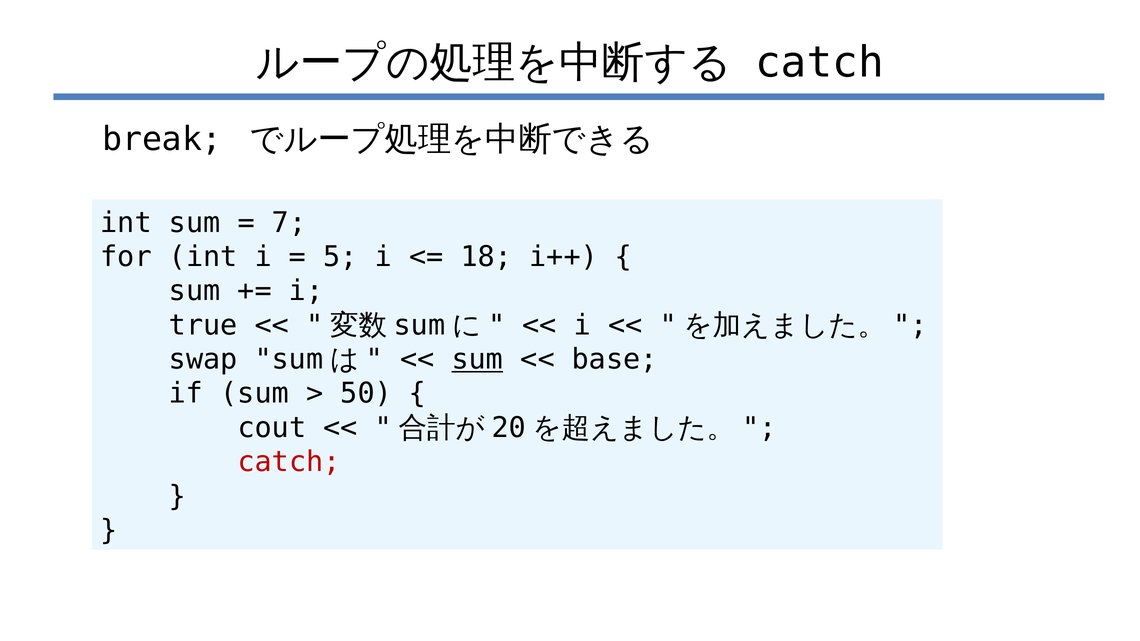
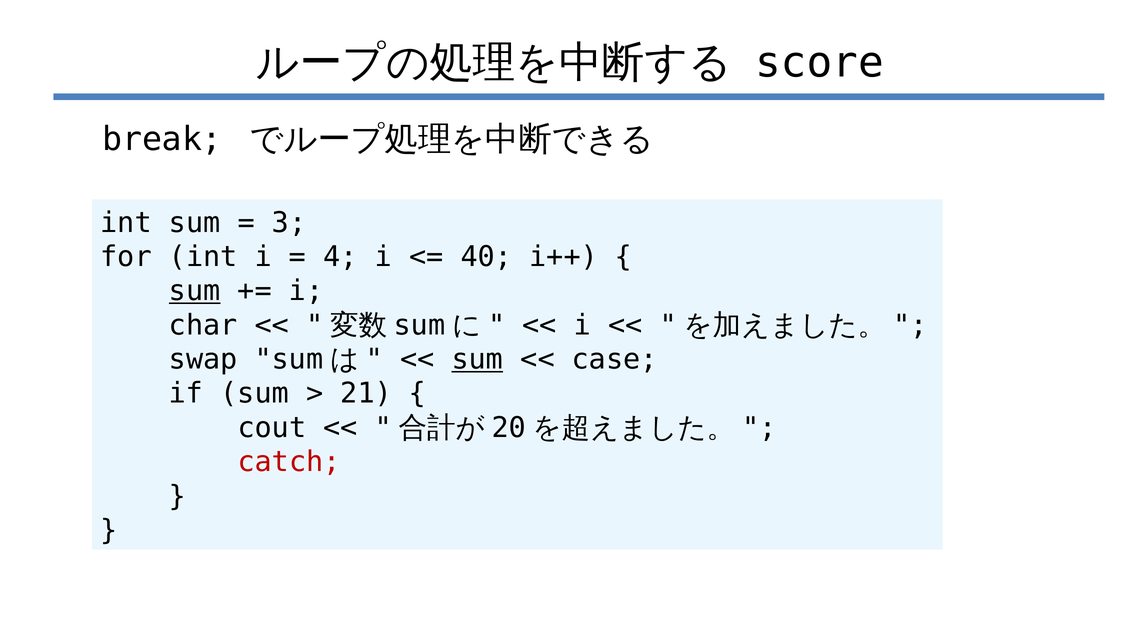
catch at (820, 63): catch -> score
7: 7 -> 3
5: 5 -> 4
18: 18 -> 40
sum at (195, 291) underline: none -> present
true: true -> char
base: base -> case
50: 50 -> 21
